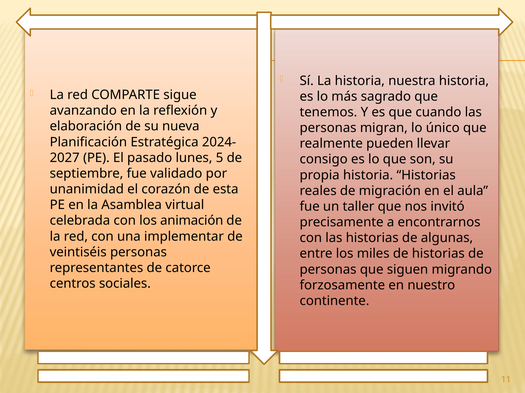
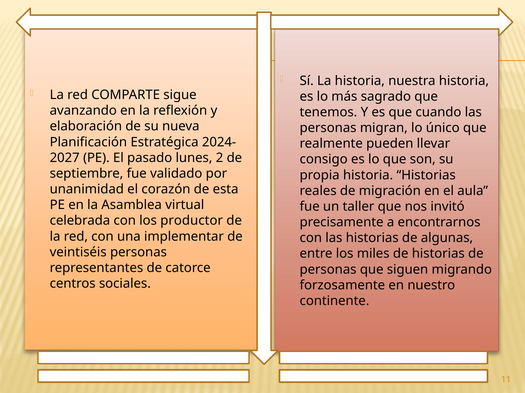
5: 5 -> 2
animación: animación -> productor
